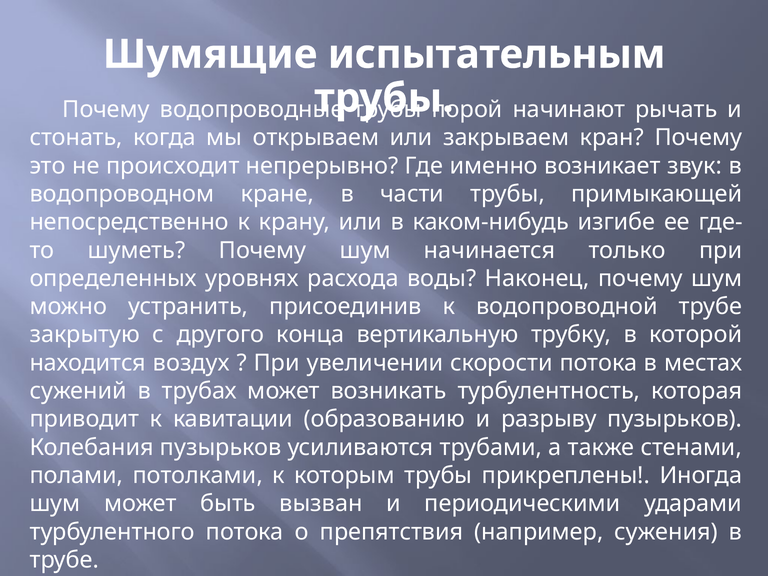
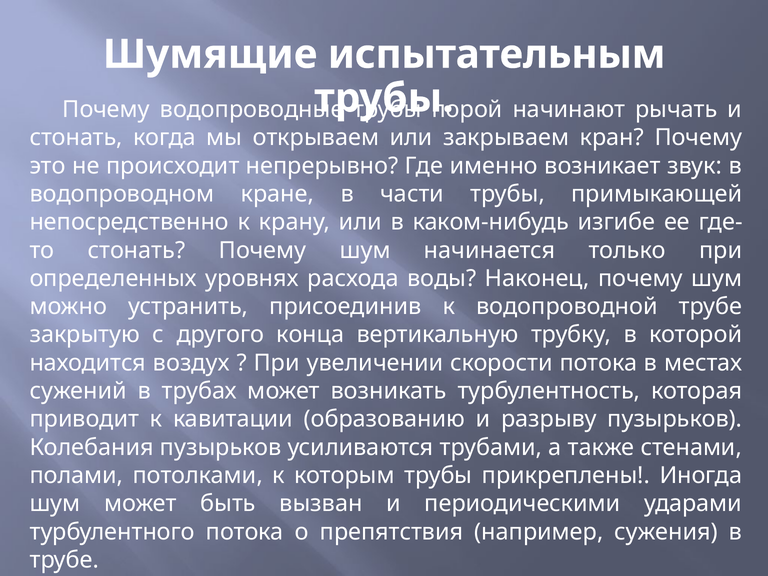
шуметь at (136, 250): шуметь -> стонать
